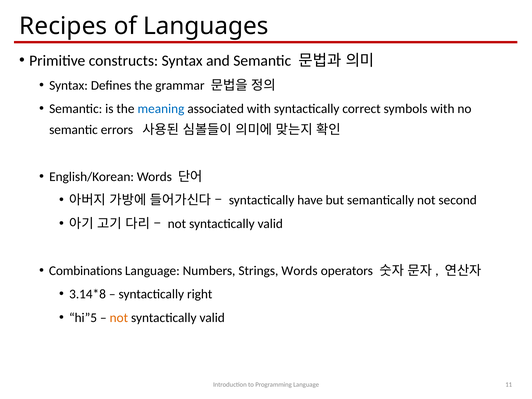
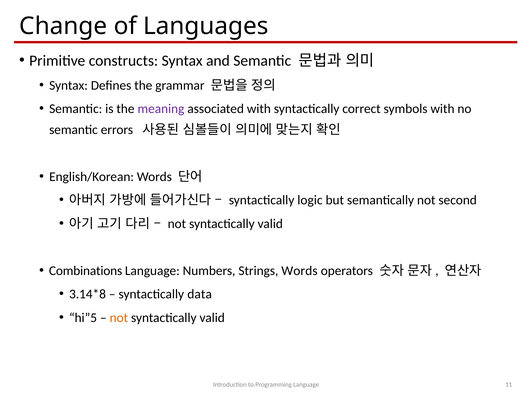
Recipes: Recipes -> Change
meaning colour: blue -> purple
have: have -> logic
right: right -> data
